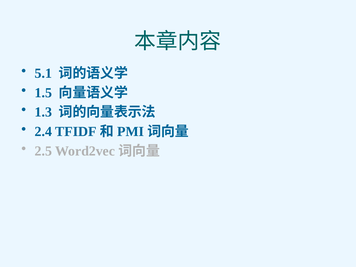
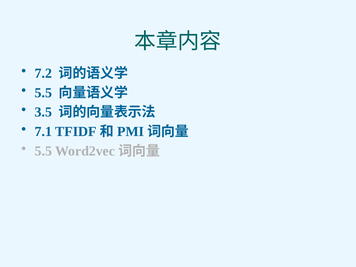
5.1: 5.1 -> 7.2
1.5 at (43, 93): 1.5 -> 5.5
1.3: 1.3 -> 3.5
2.4: 2.4 -> 7.1
2.5 at (43, 151): 2.5 -> 5.5
